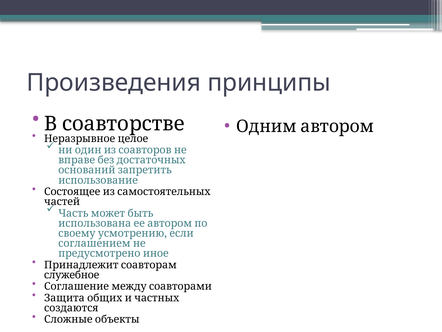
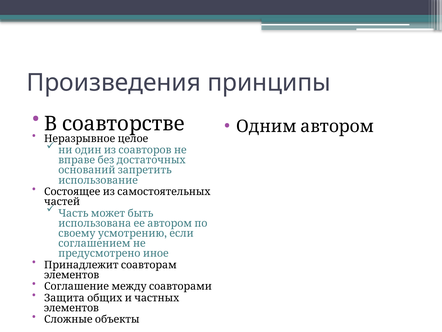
служебное at (72, 275): служебное -> элементов
создаются at (71, 308): создаются -> элементов
